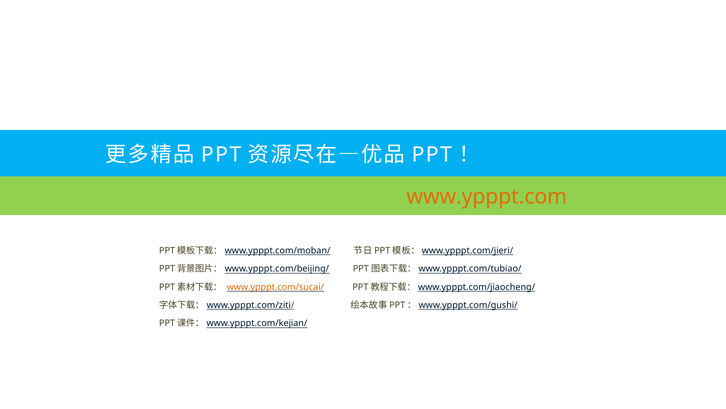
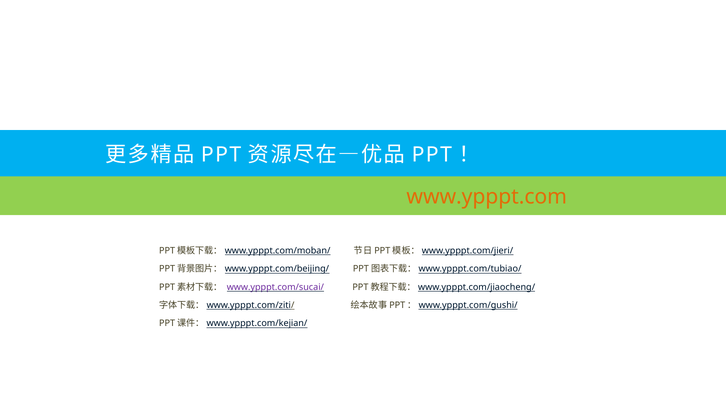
www.ypppt.com/sucai/ colour: orange -> purple
